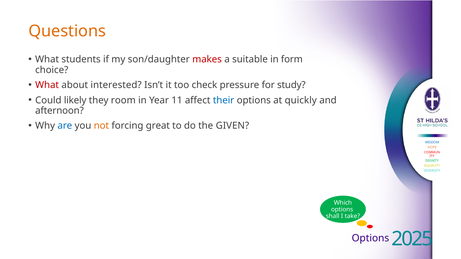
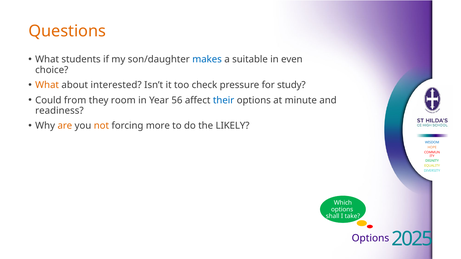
makes colour: red -> blue
form: form -> even
What at (47, 85) colour: red -> orange
likely: likely -> from
11: 11 -> 56
quickly: quickly -> minute
afternoon: afternoon -> readiness
are colour: blue -> orange
great: great -> more
GIVEN: GIVEN -> LIKELY
